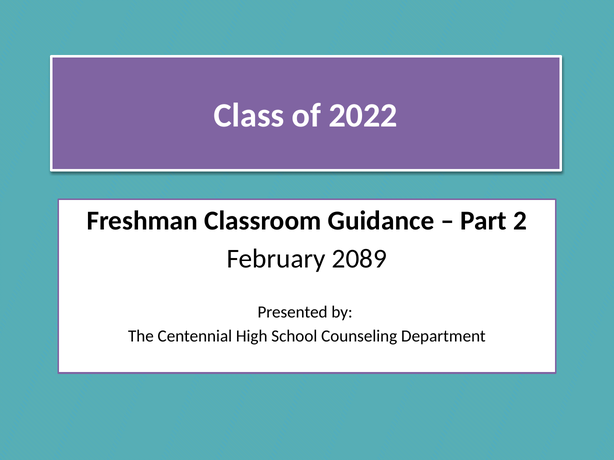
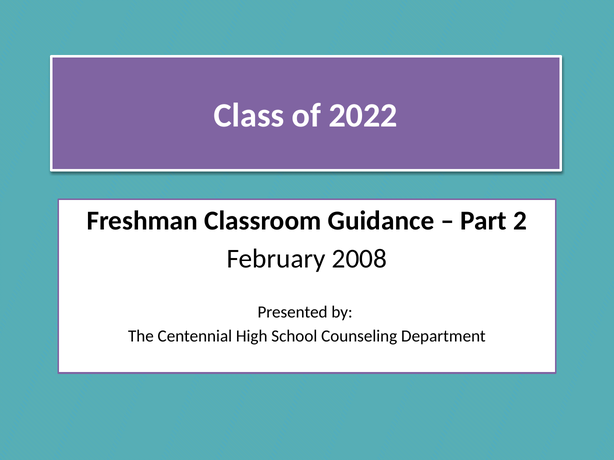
2089: 2089 -> 2008
